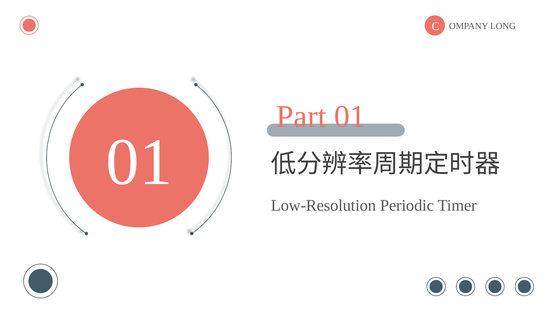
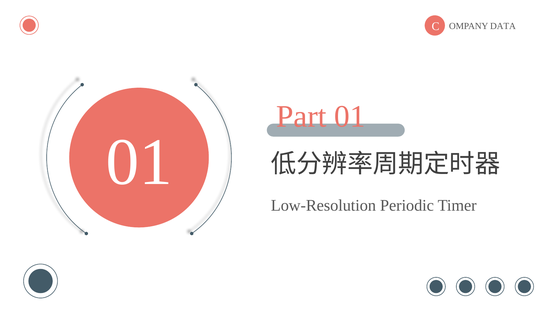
LONG: LONG -> DATA
